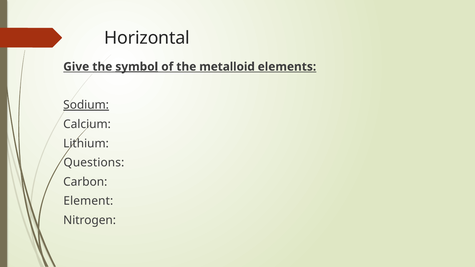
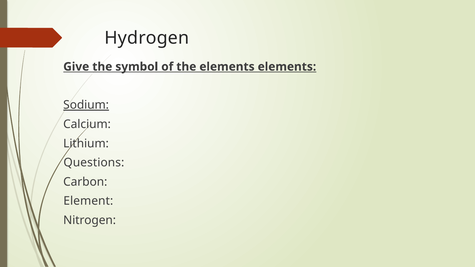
Horizontal: Horizontal -> Hydrogen
symbol underline: present -> none
the metalloid: metalloid -> elements
